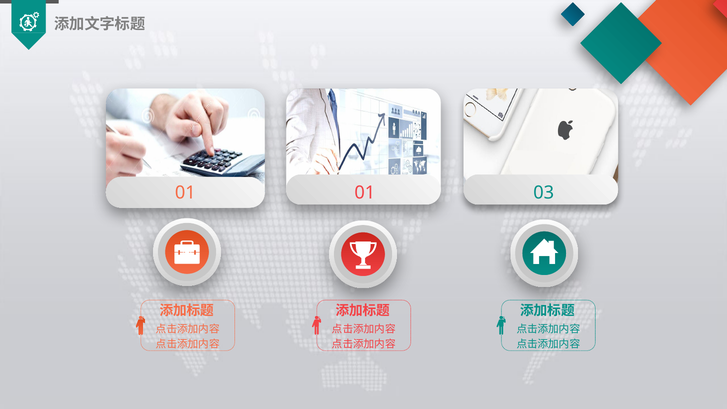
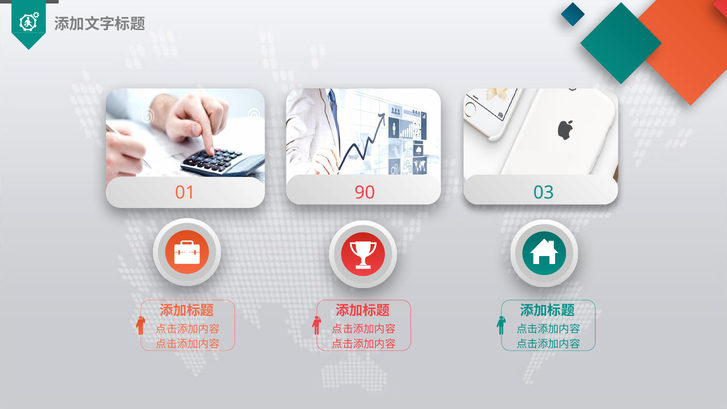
01 01: 01 -> 90
